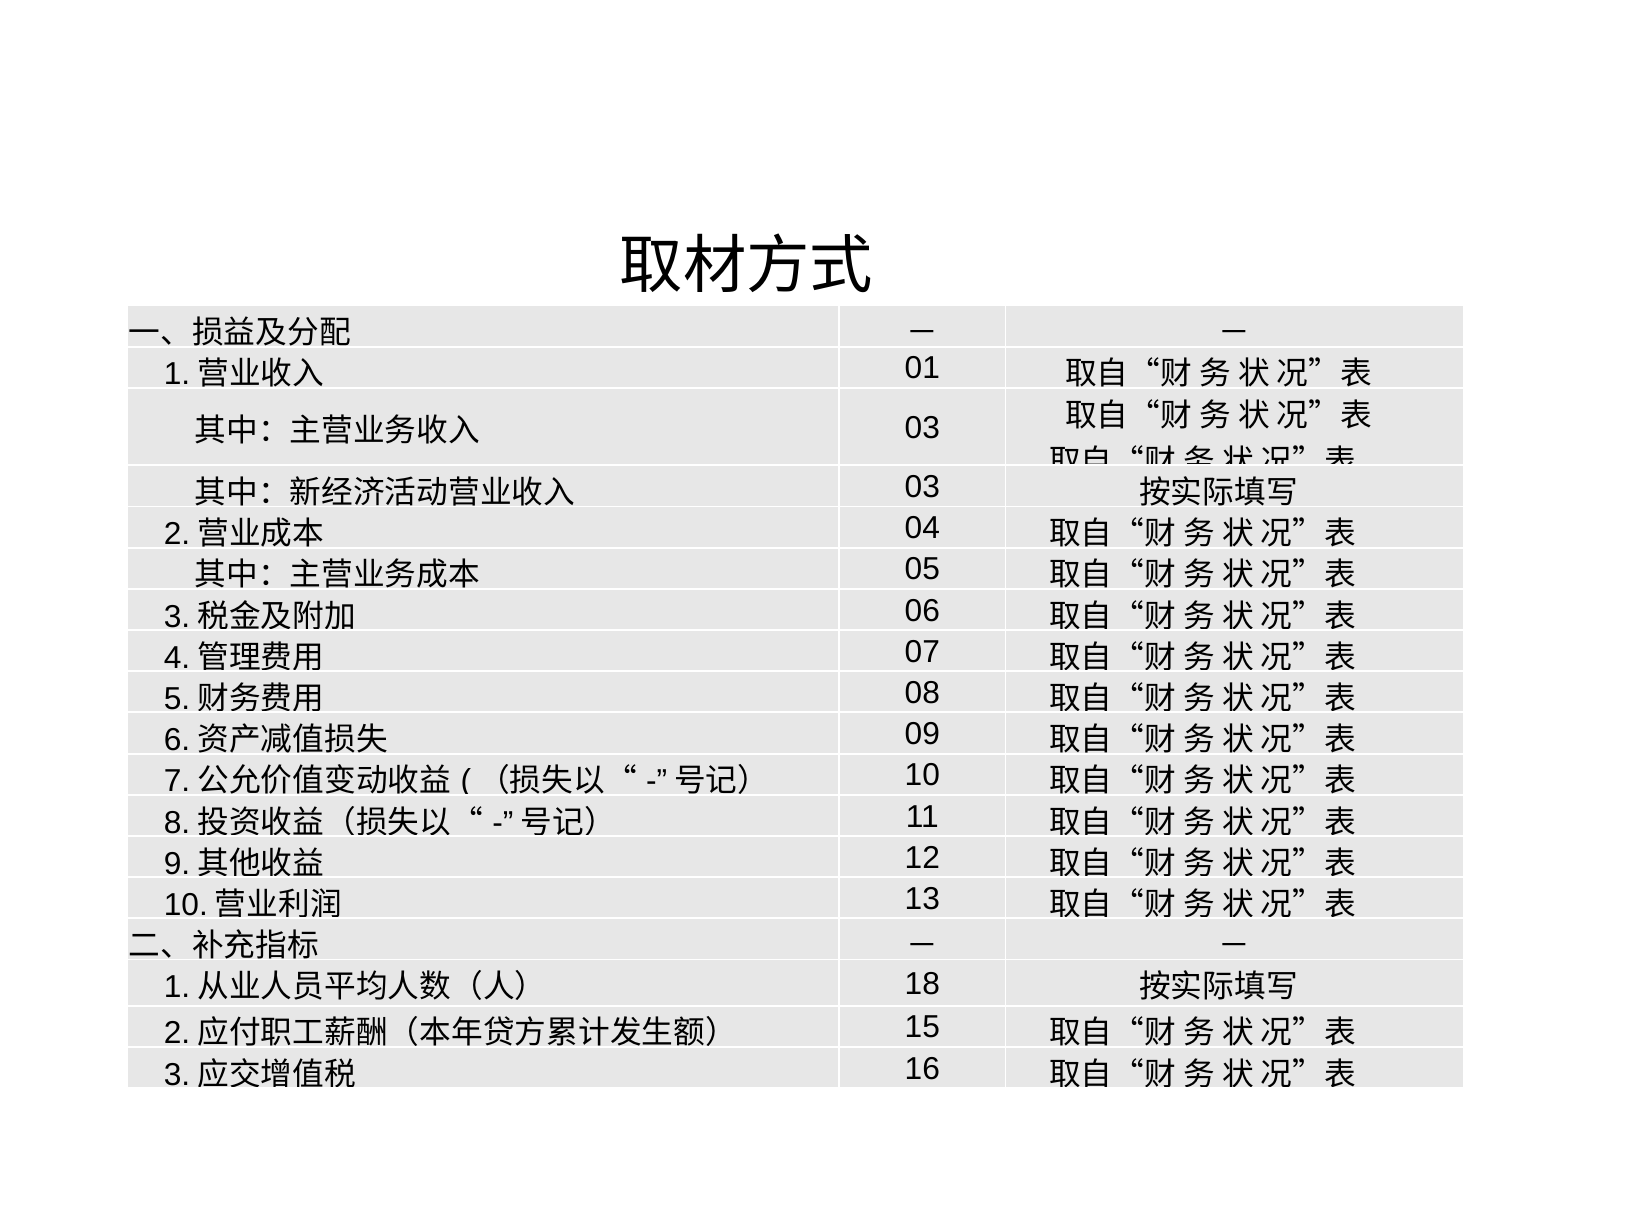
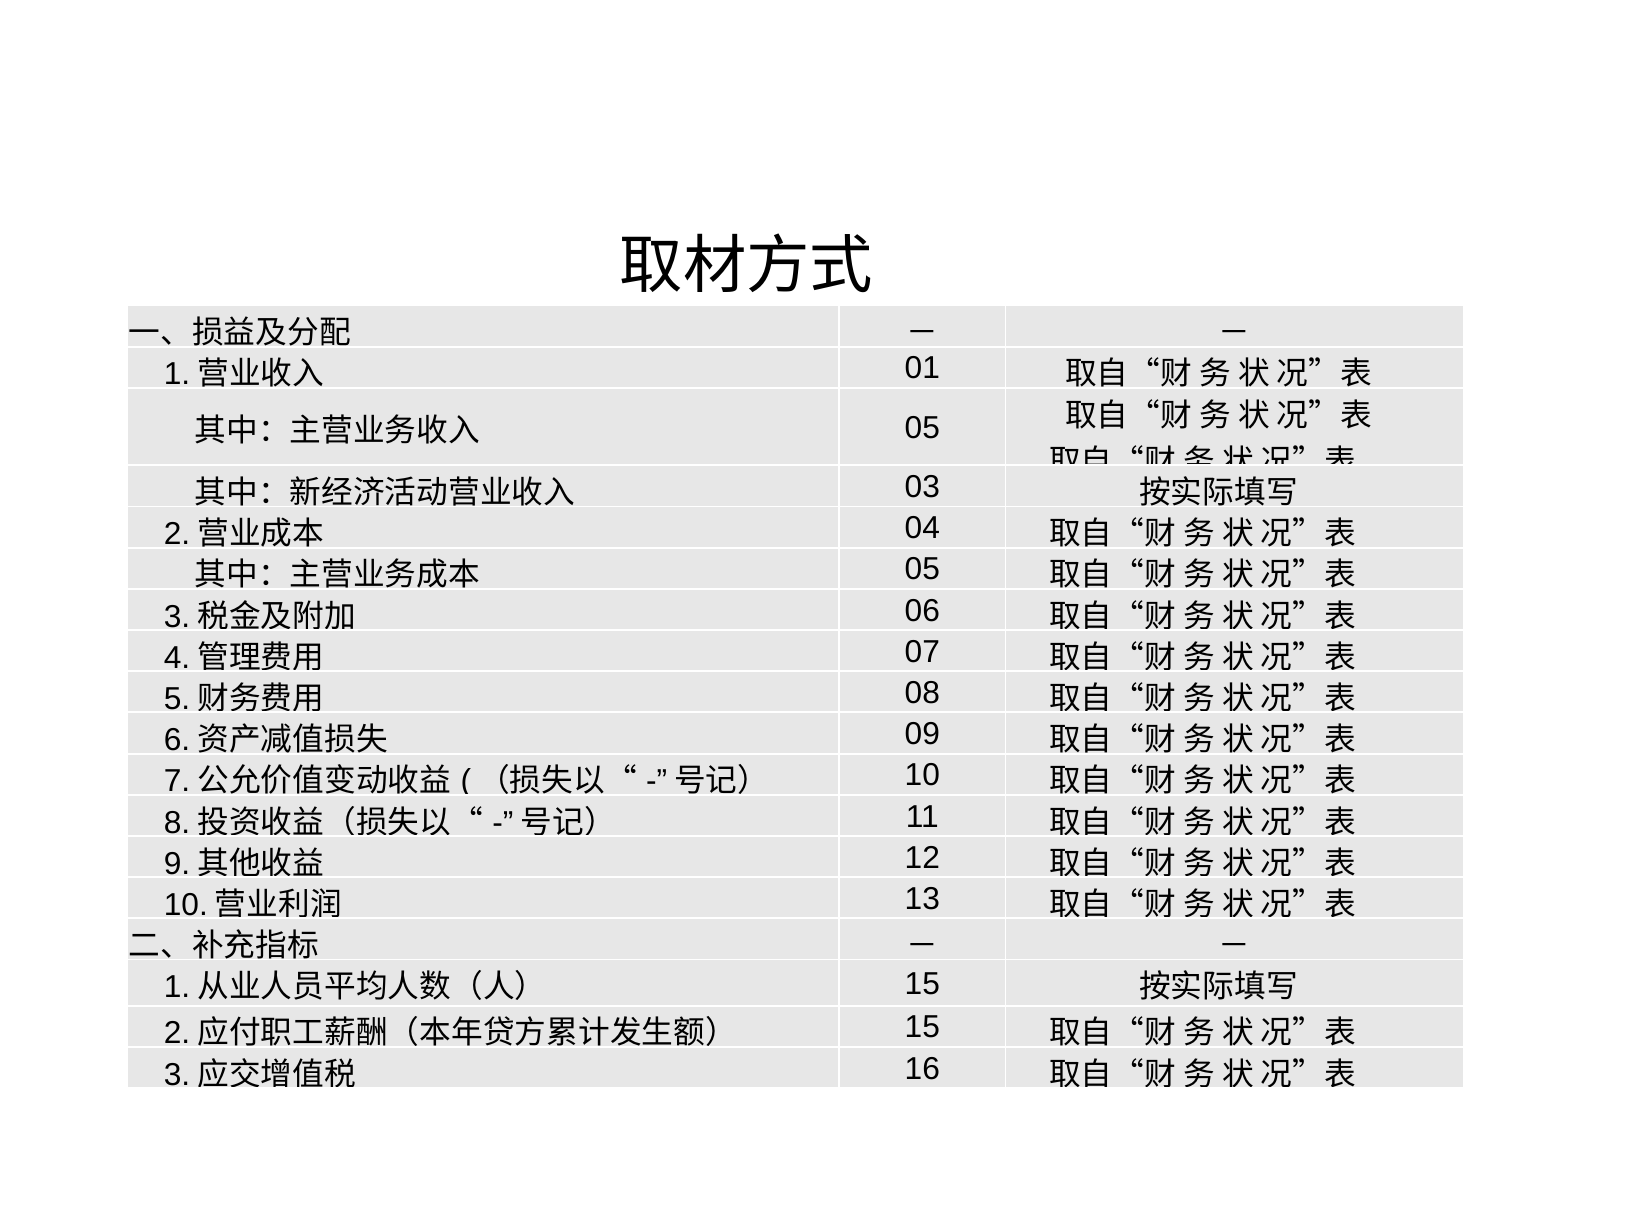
03 at (922, 428): 03 -> 05
18 at (922, 984): 18 -> 15
